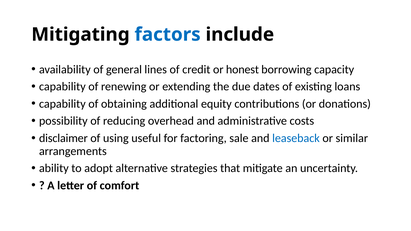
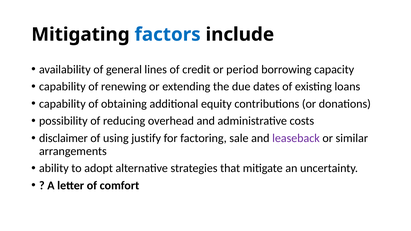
honest: honest -> period
useful: useful -> justify
leaseback colour: blue -> purple
